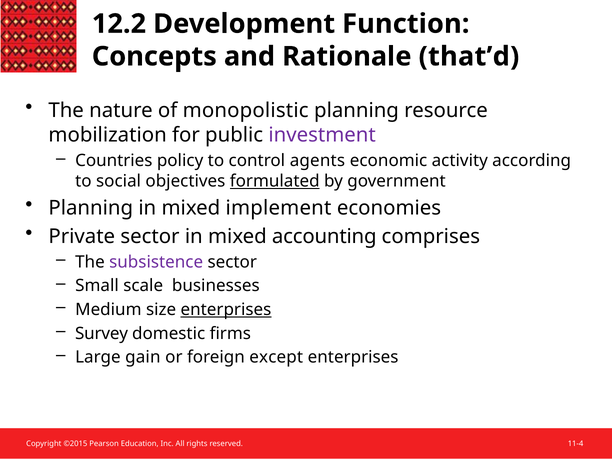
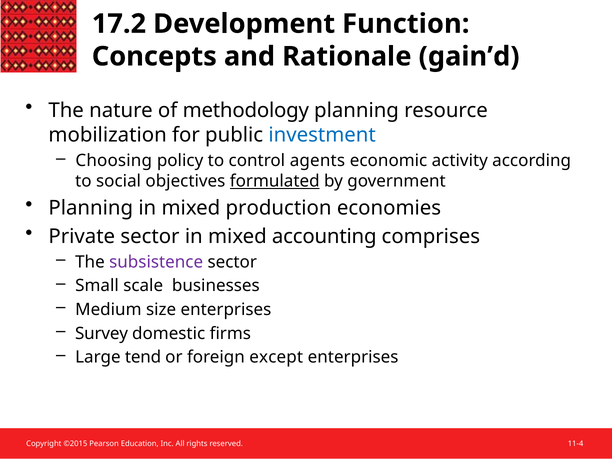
12.2: 12.2 -> 17.2
that’d: that’d -> gain’d
monopolistic: monopolistic -> methodology
investment colour: purple -> blue
Countries: Countries -> Choosing
implement: implement -> production
enterprises at (226, 310) underline: present -> none
gain: gain -> tend
